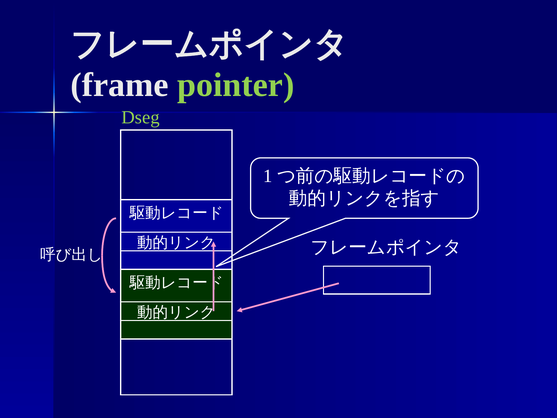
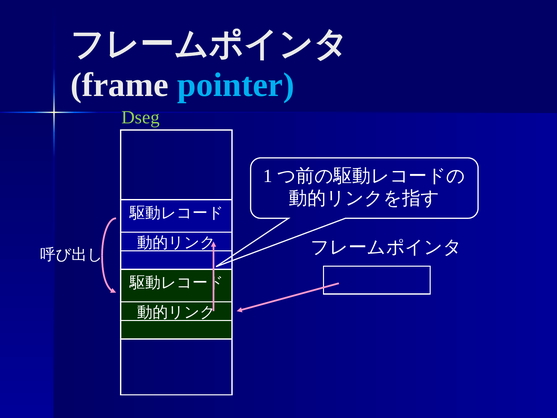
pointer colour: light green -> light blue
